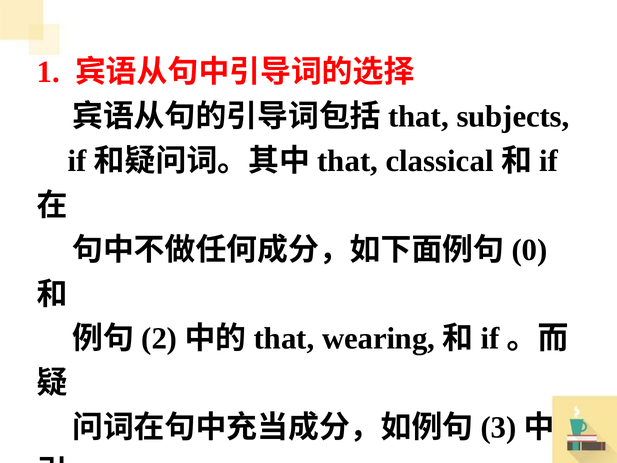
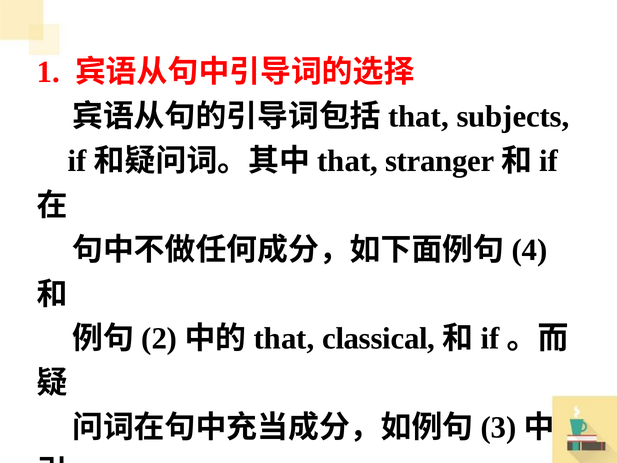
classical: classical -> stranger
0: 0 -> 4
wearing: wearing -> classical
